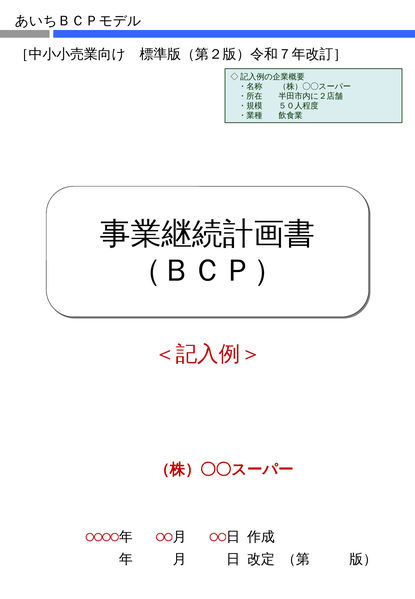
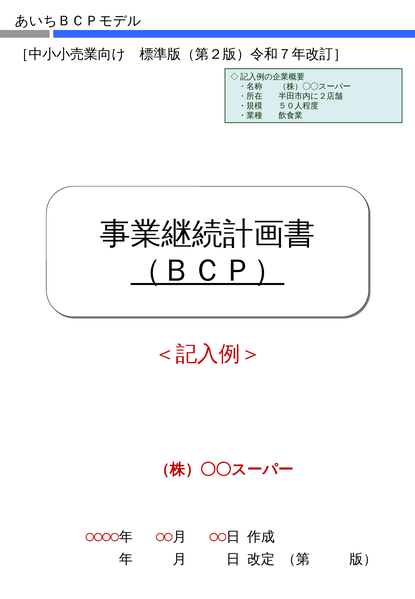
（ＢＣＰ） underline: none -> present
